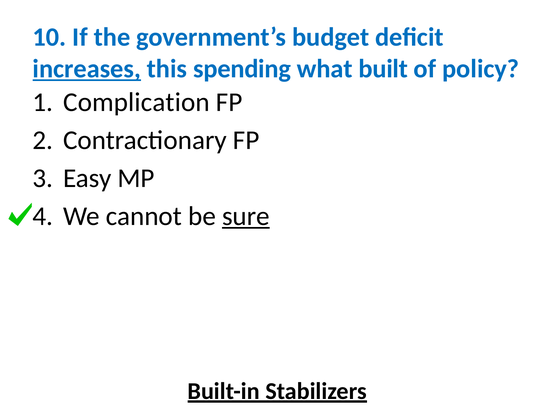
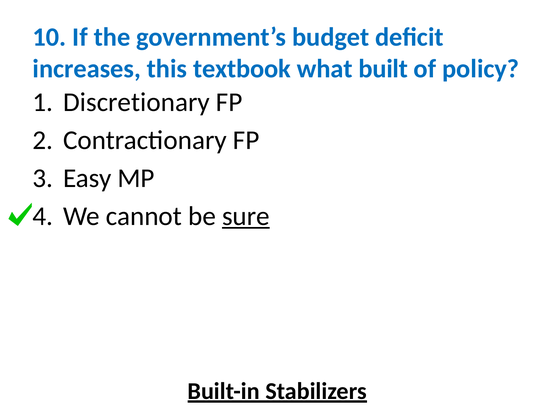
increases underline: present -> none
spending: spending -> textbook
Complication: Complication -> Discretionary
